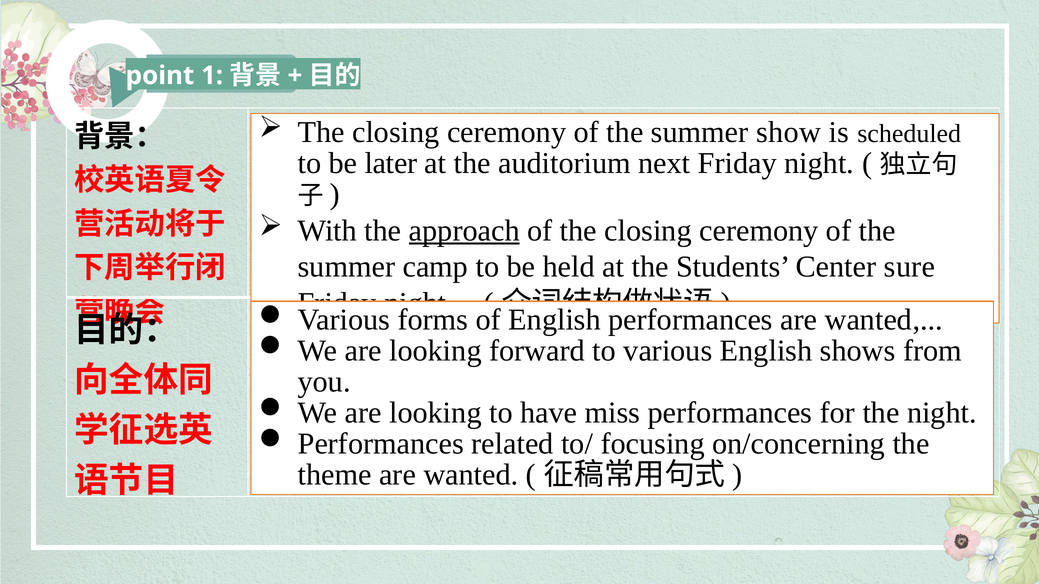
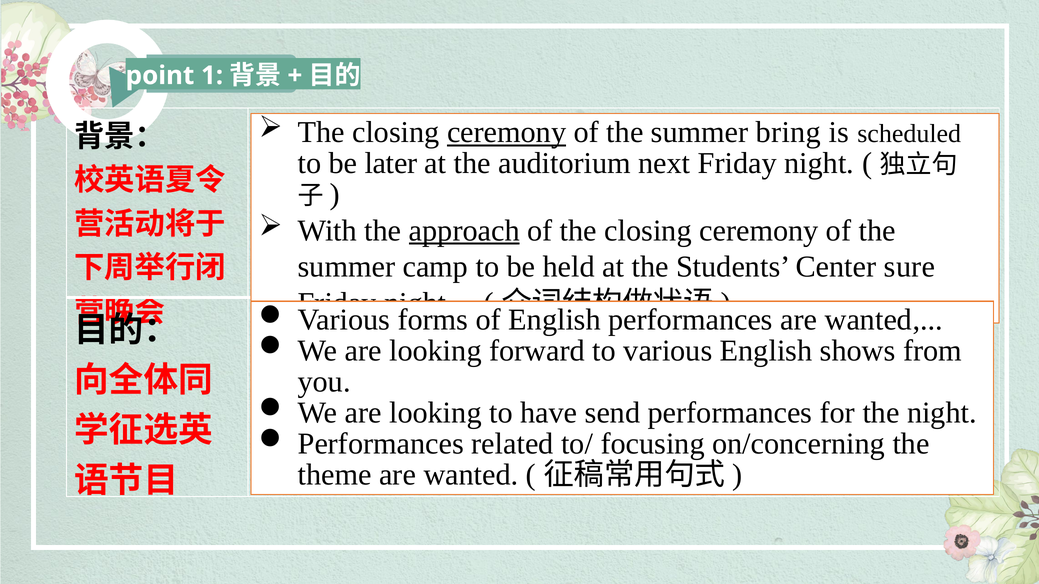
ceremony at (507, 132) underline: none -> present
show: show -> bring
miss: miss -> send
